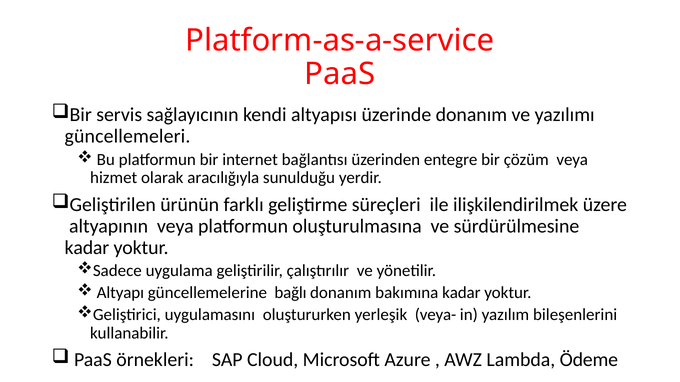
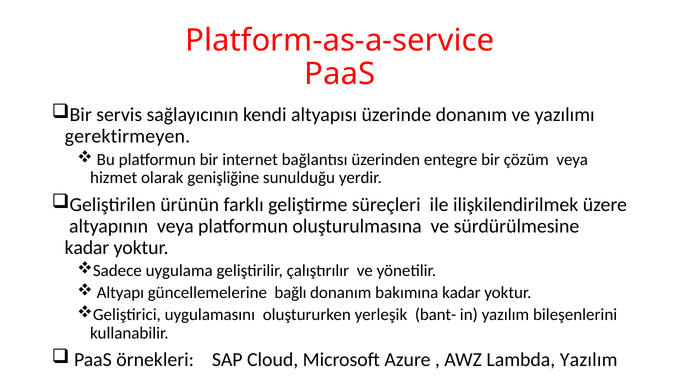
güncellemeleri: güncellemeleri -> gerektirmeyen
aracılığıyla: aracılığıyla -> genişliğine
veya-: veya- -> bant-
Lambda Ödeme: Ödeme -> Yazılım
